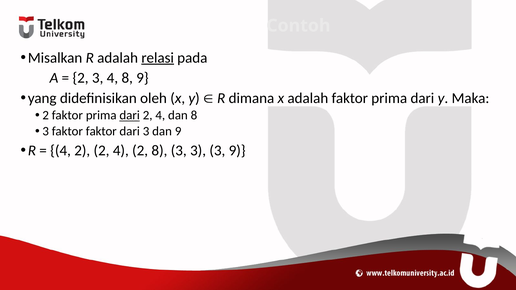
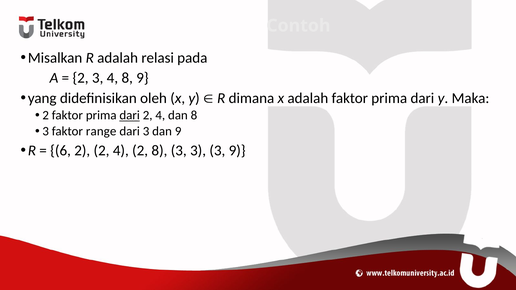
relasi underline: present -> none
faktor faktor: faktor -> range
4 at (61, 151): 4 -> 6
